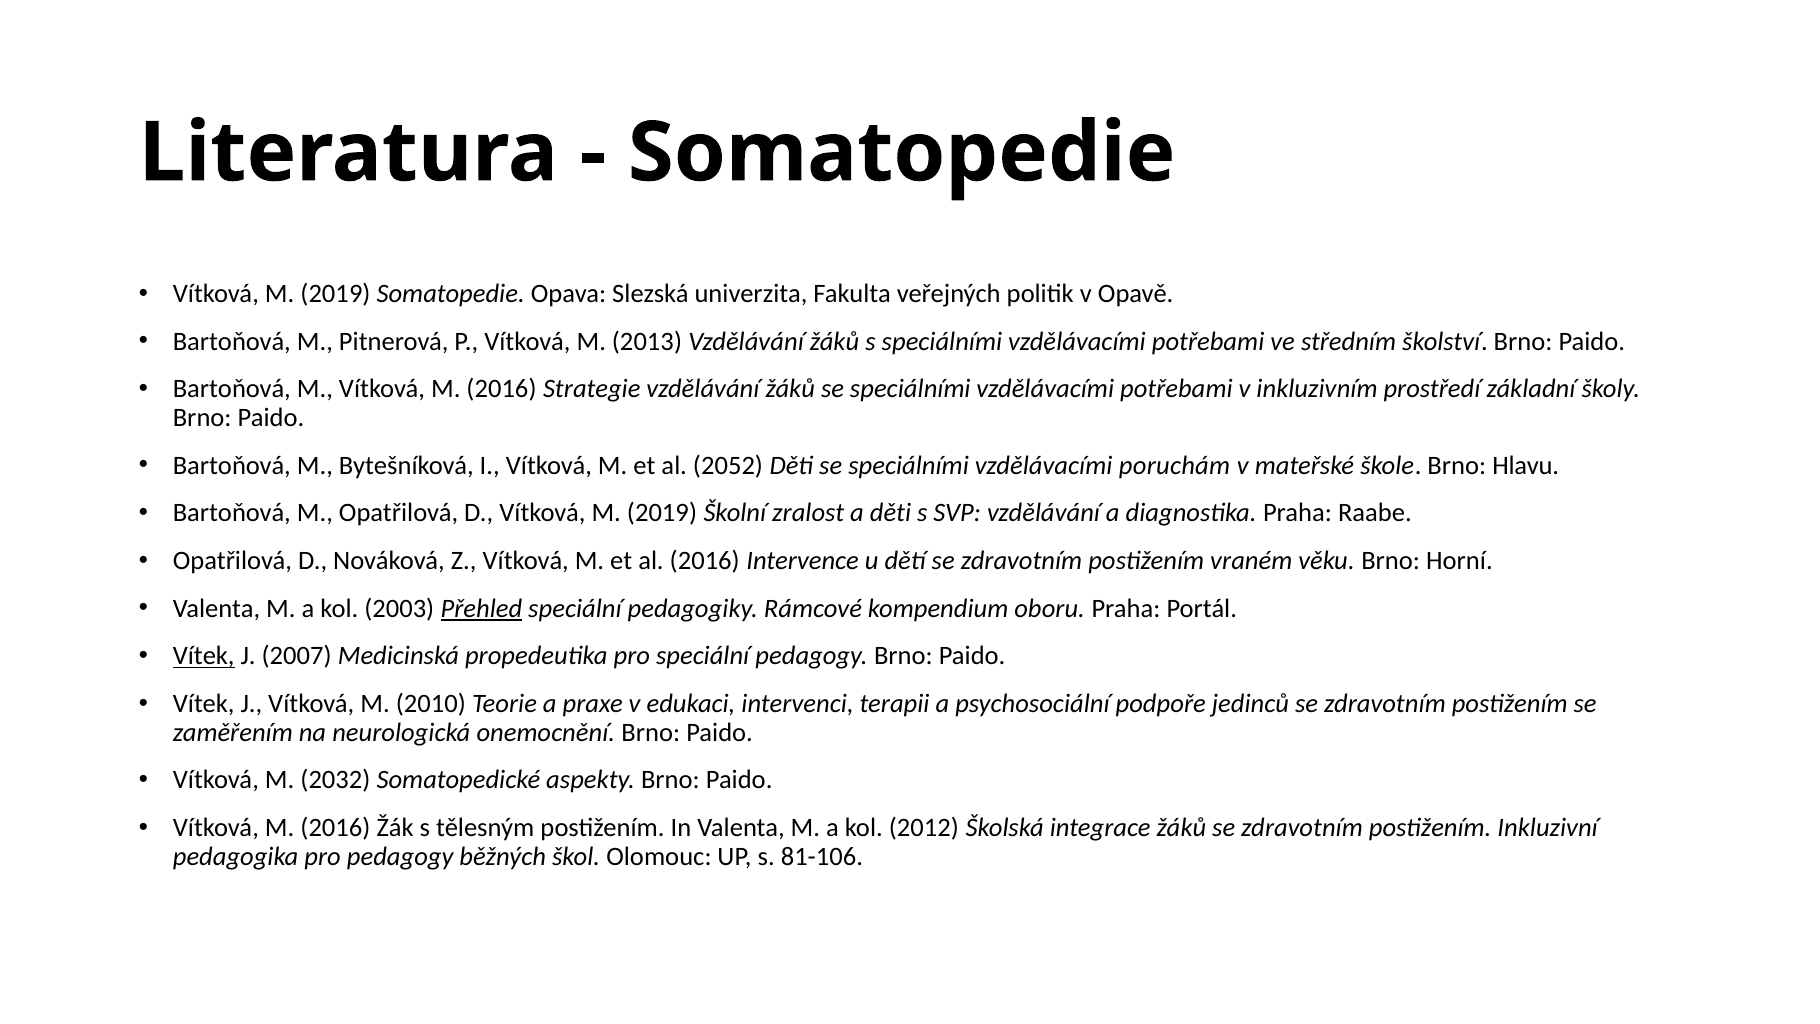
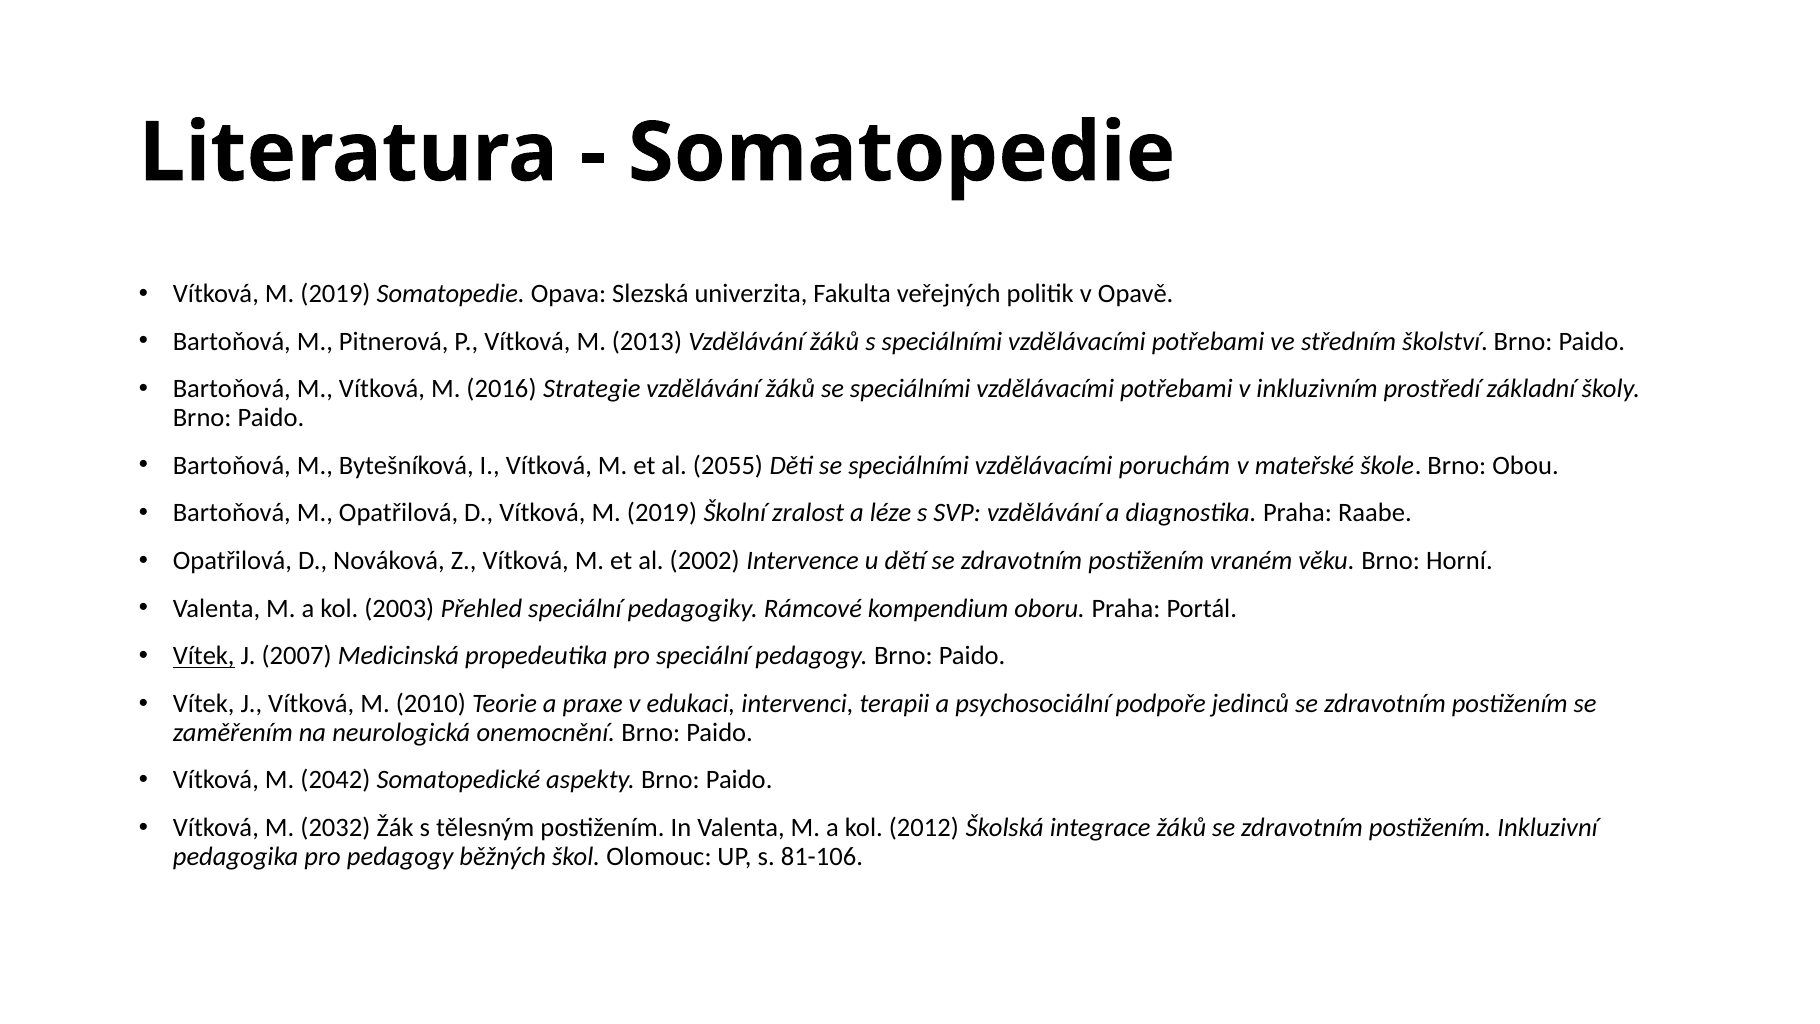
2052: 2052 -> 2055
Hlavu: Hlavu -> Obou
a děti: děti -> léze
al 2016: 2016 -> 2002
Přehled underline: present -> none
2032: 2032 -> 2042
2016 at (335, 828): 2016 -> 2032
